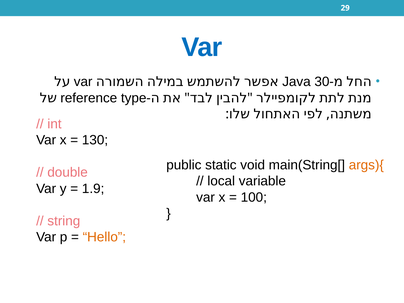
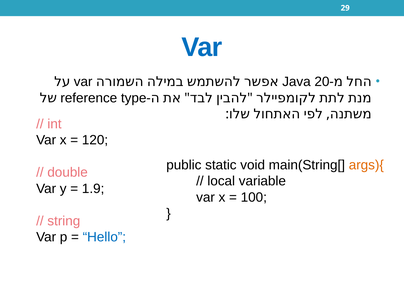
30: 30 -> 20
130: 130 -> 120
Hello colour: orange -> blue
